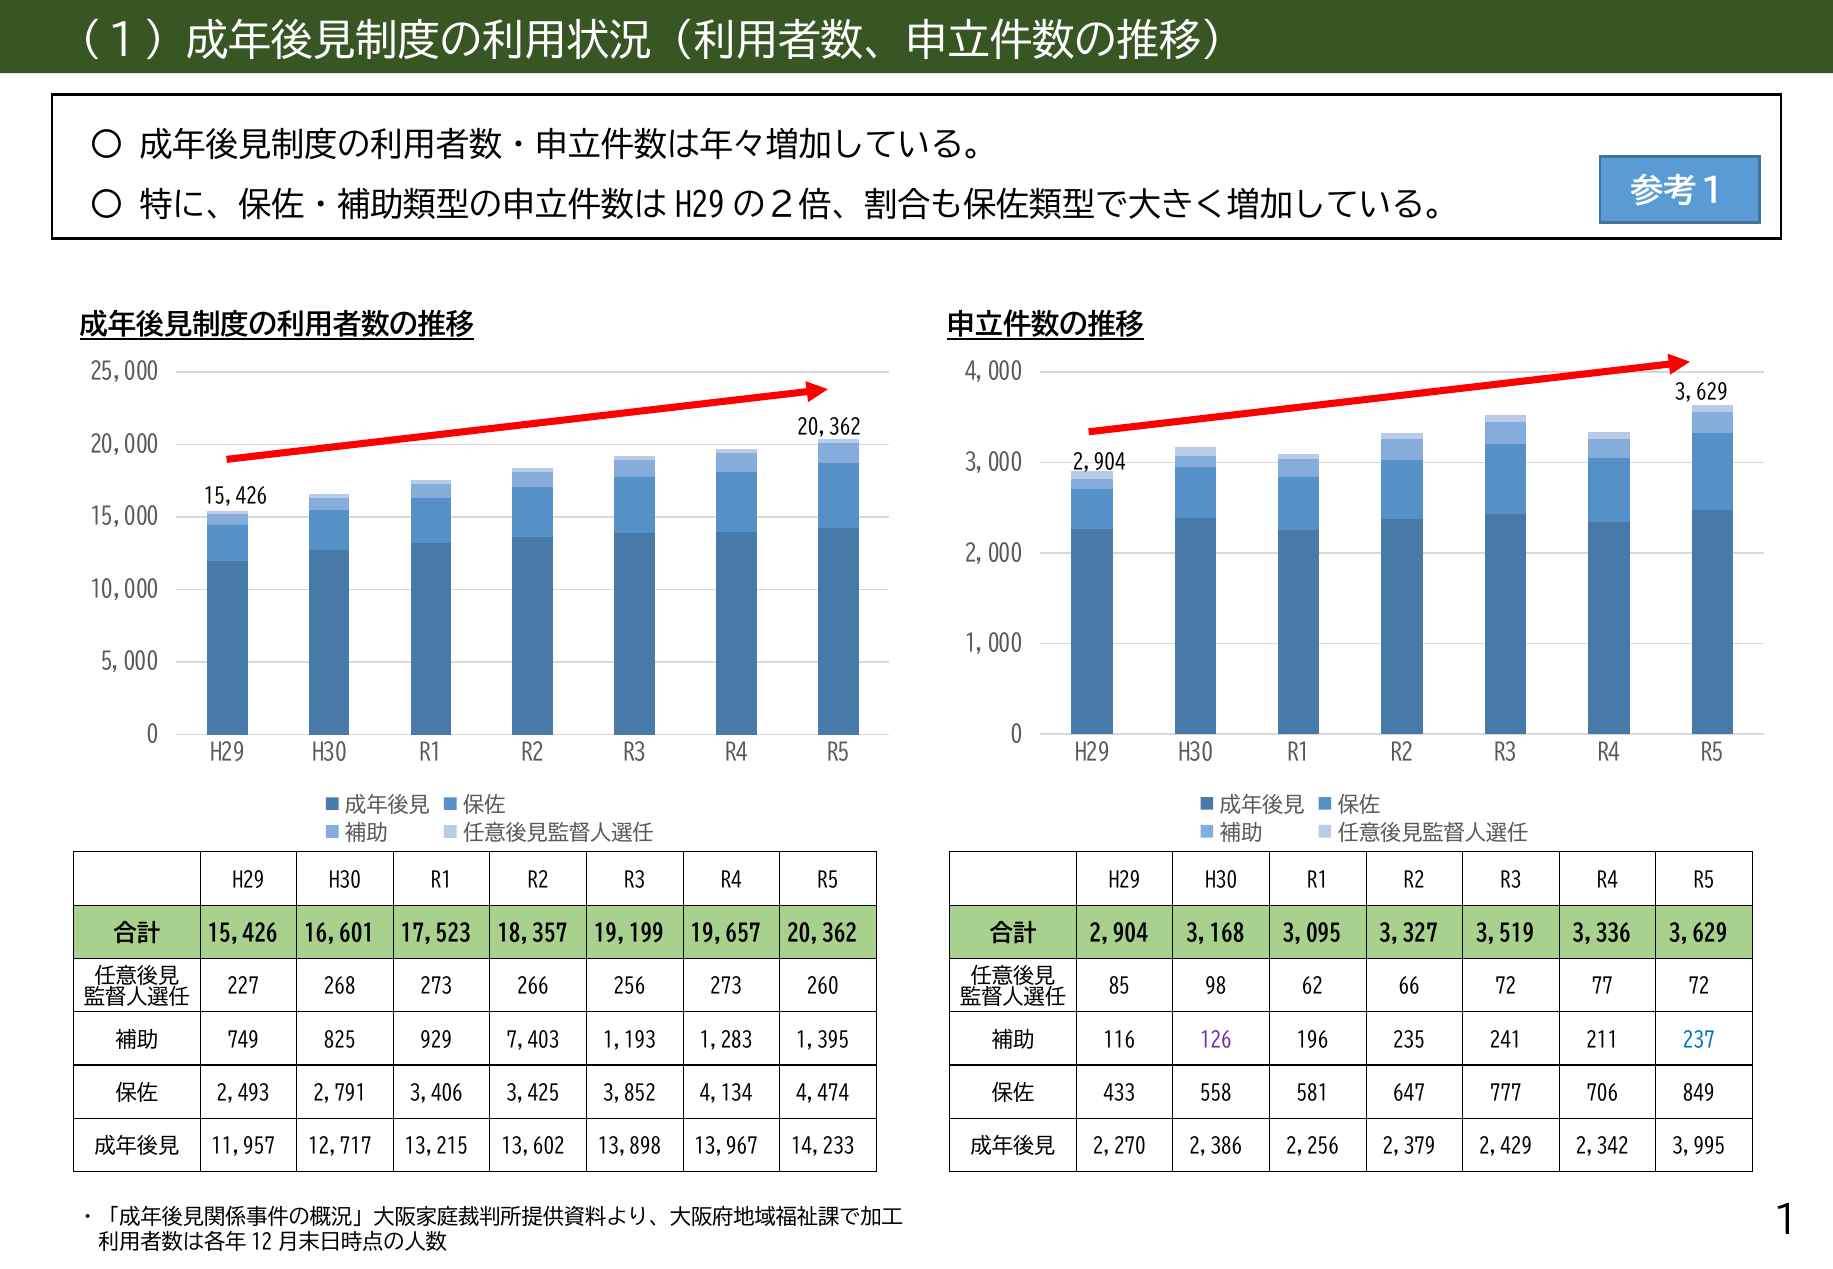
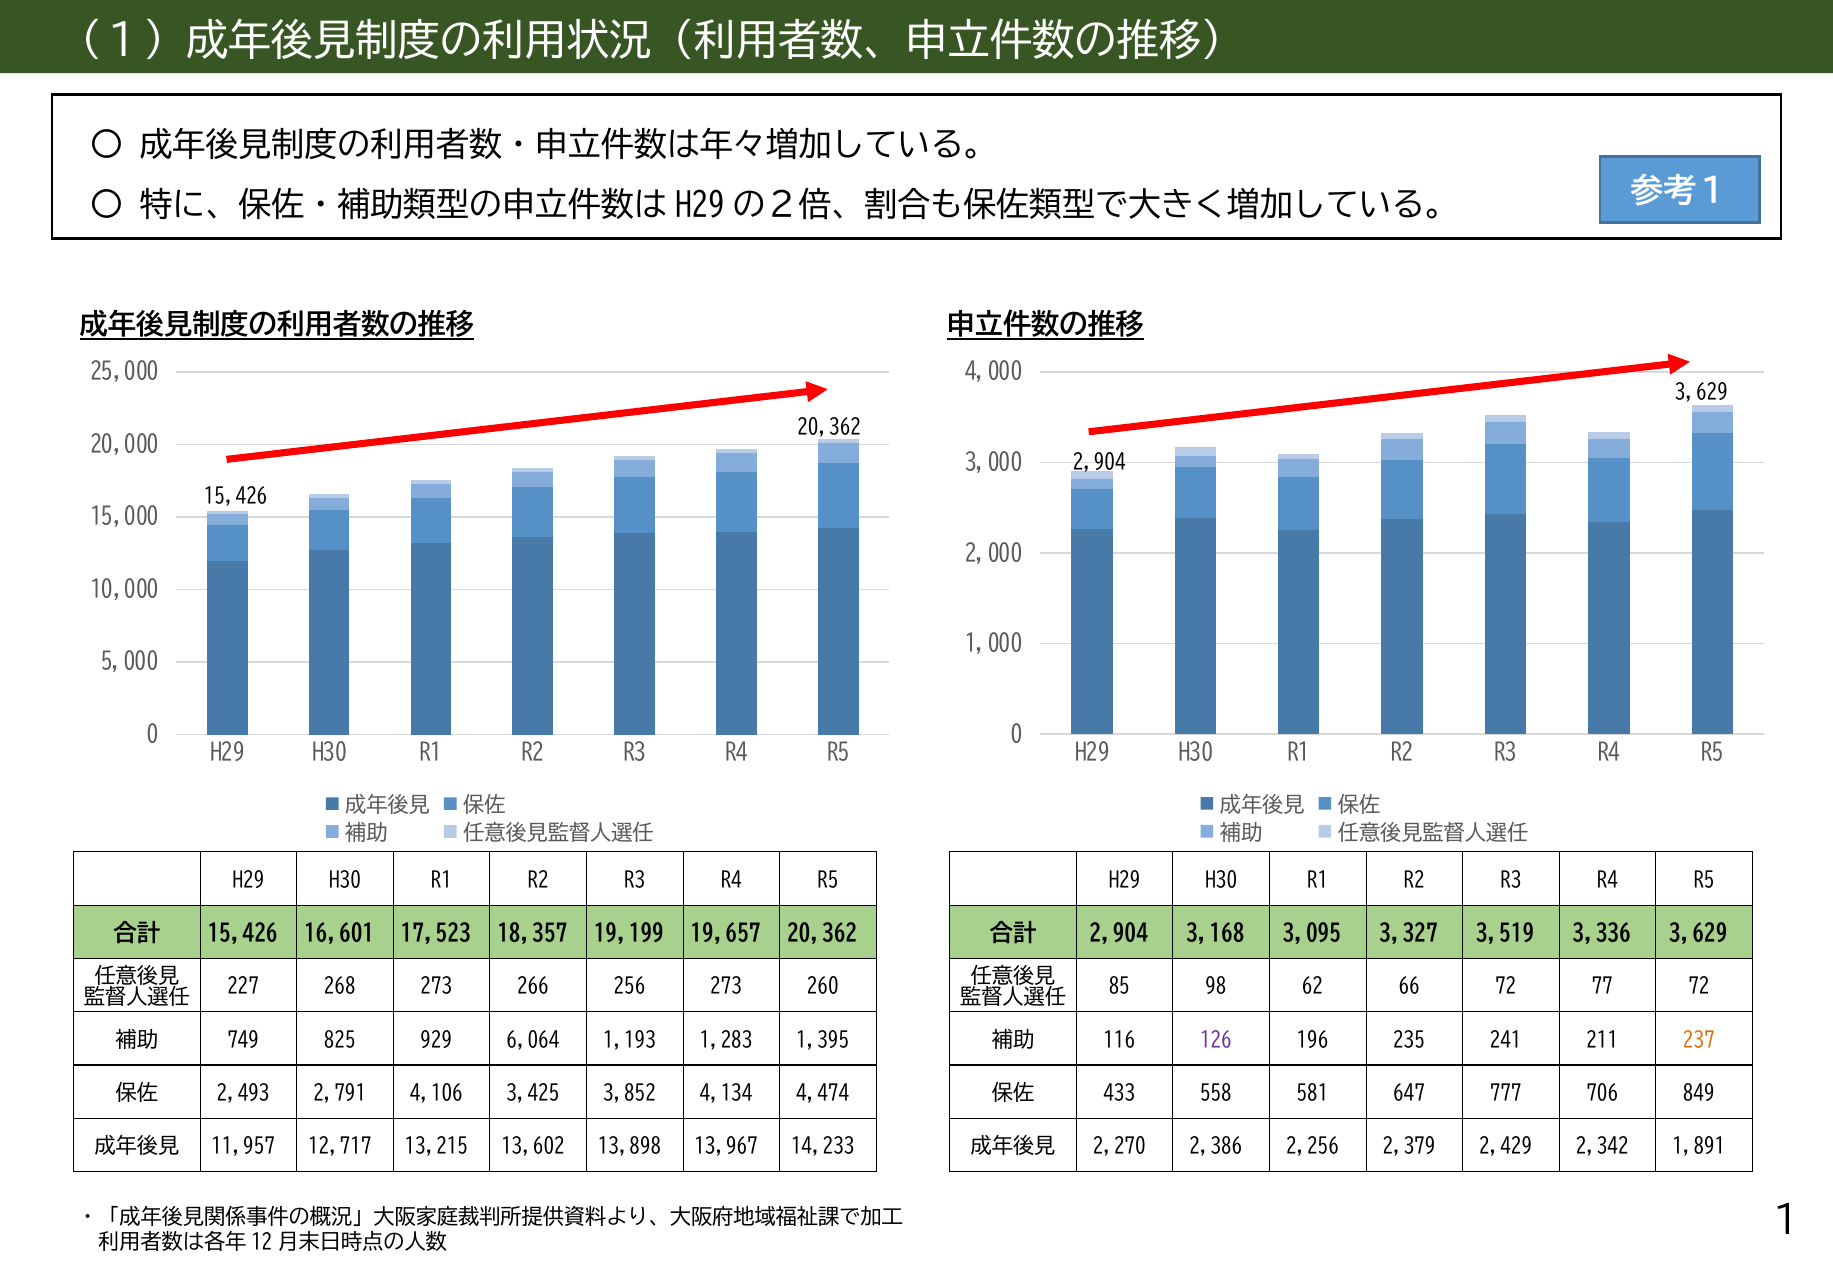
7,403: 7,403 -> 6,064
237 colour: blue -> orange
3,406: 3,406 -> 4,106
3,995: 3,995 -> 1,891
